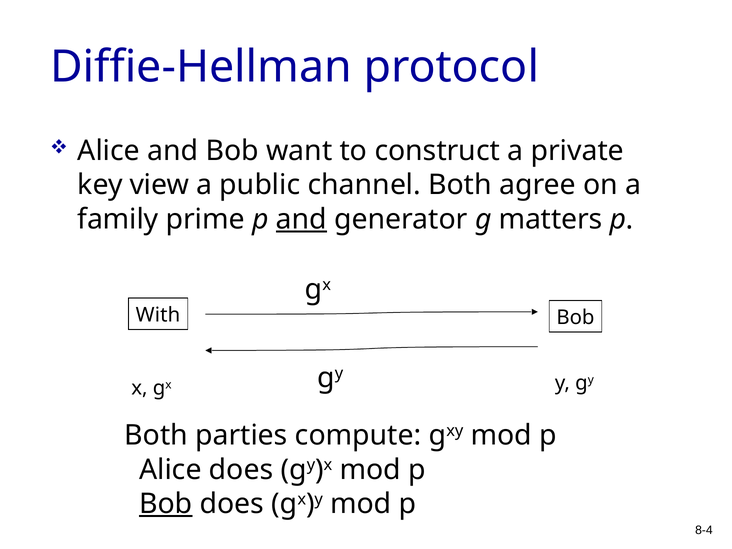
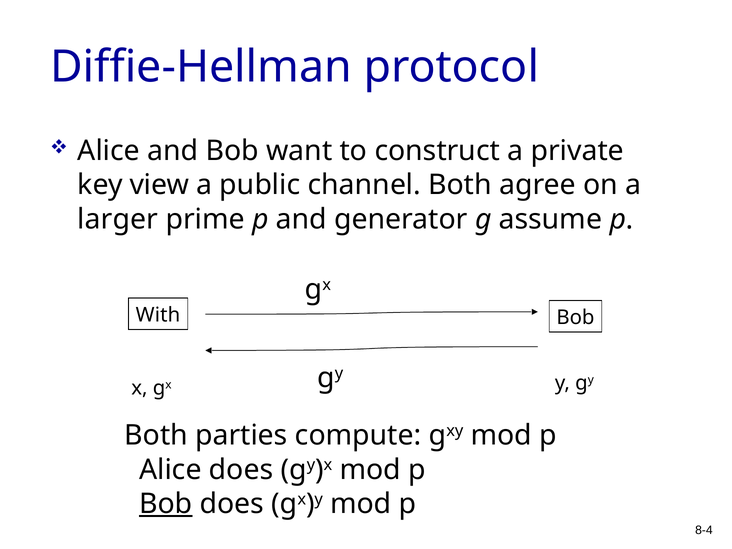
family: family -> larger
and at (301, 219) underline: present -> none
matters: matters -> assume
